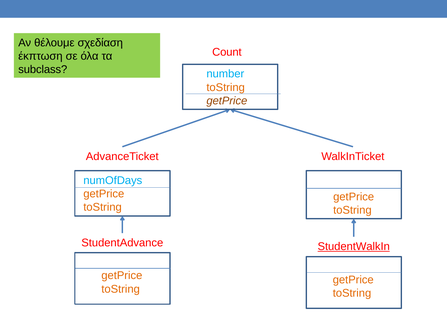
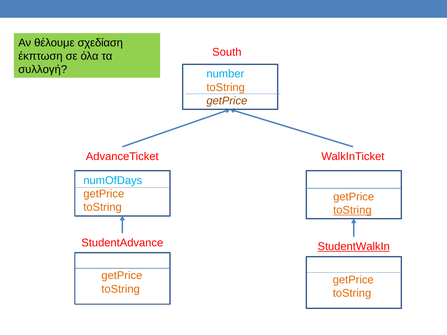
Count: Count -> South
subclass: subclass -> συλλογή
toString at (352, 210) underline: none -> present
